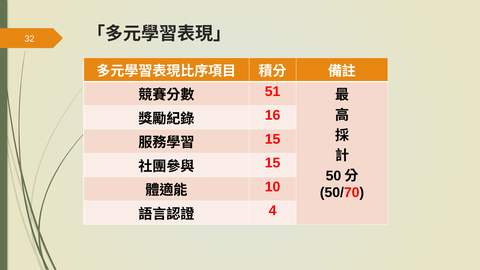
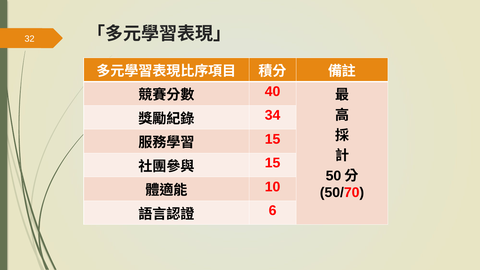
51: 51 -> 40
16: 16 -> 34
4: 4 -> 6
